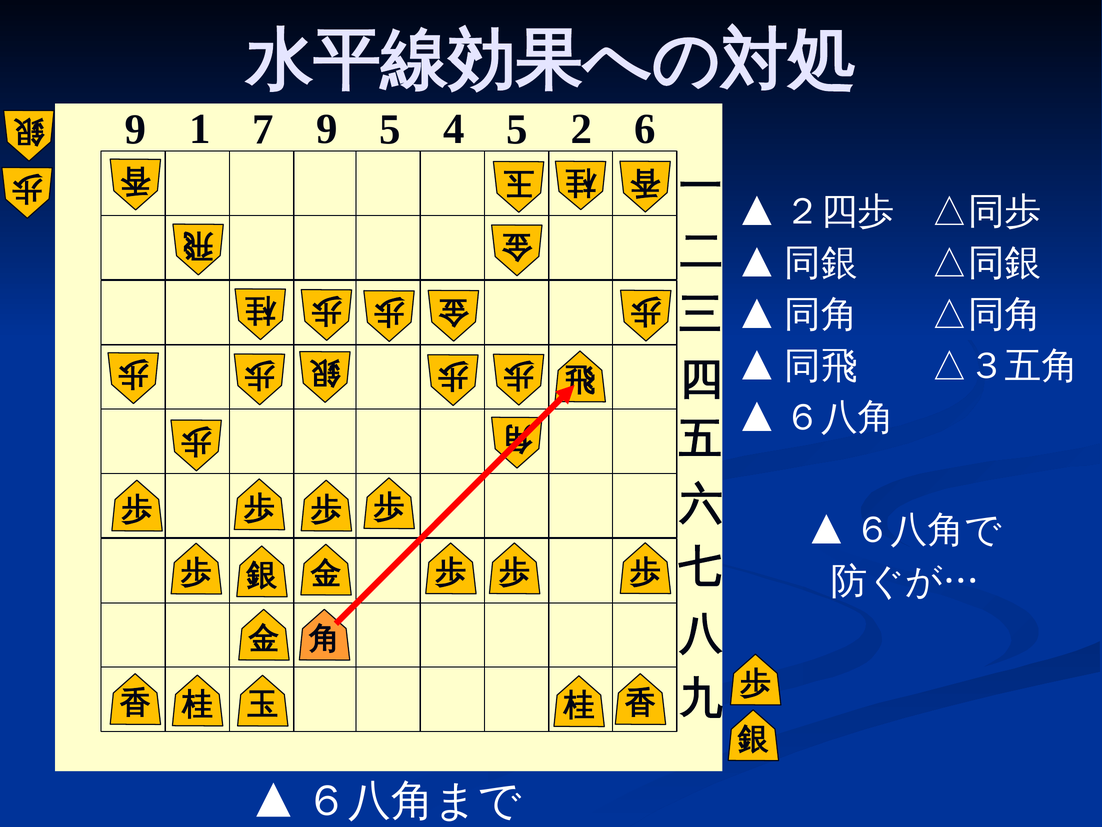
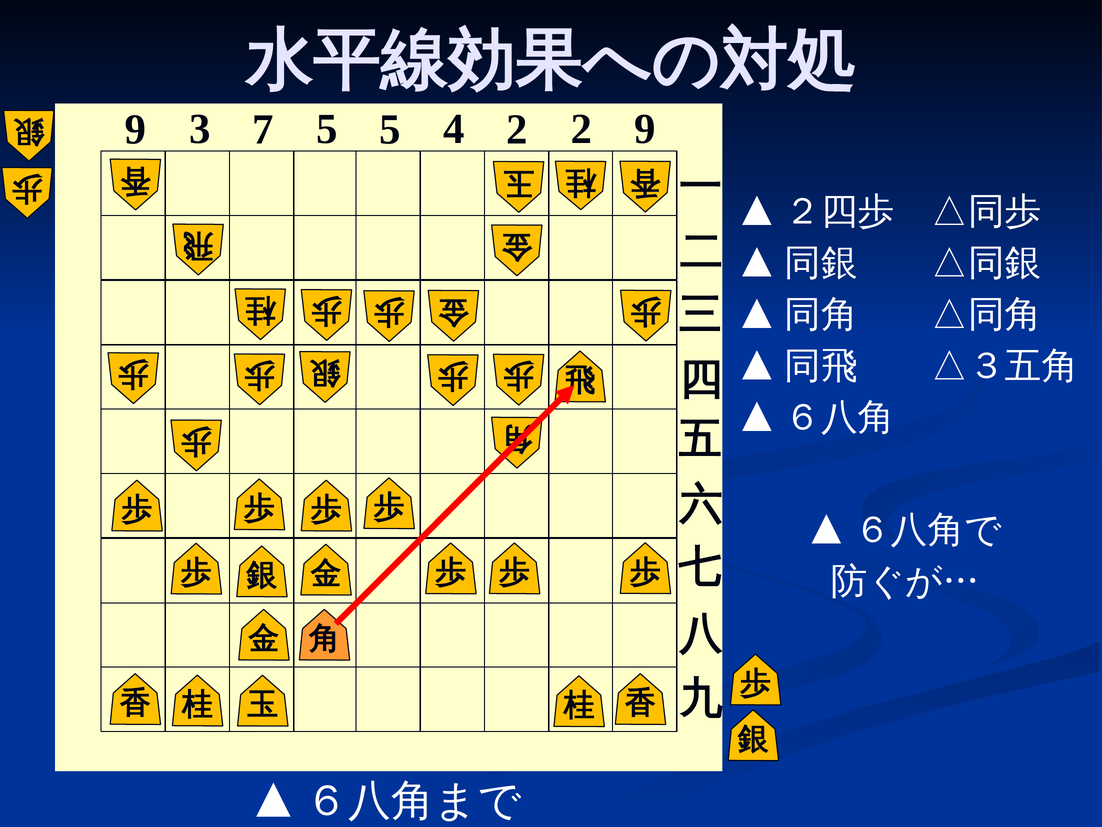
1: 1 -> 3
7 9: 9 -> 5
4 5: 5 -> 2
2 6: 6 -> 9
